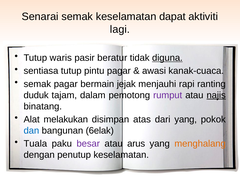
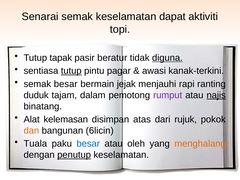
lagi: lagi -> topi
waris: waris -> tapak
tutup at (71, 71) underline: none -> present
kanak-cuaca: kanak-cuaca -> kanak-terkini
semak pagar: pagar -> besar
melakukan: melakukan -> kelemasan
dari yang: yang -> rujuk
dan colour: blue -> orange
6elak: 6elak -> 6licin
besar at (88, 144) colour: purple -> blue
arus: arus -> oleh
penutup underline: none -> present
